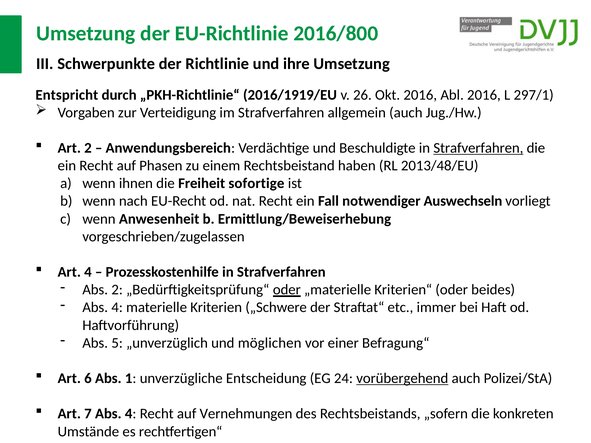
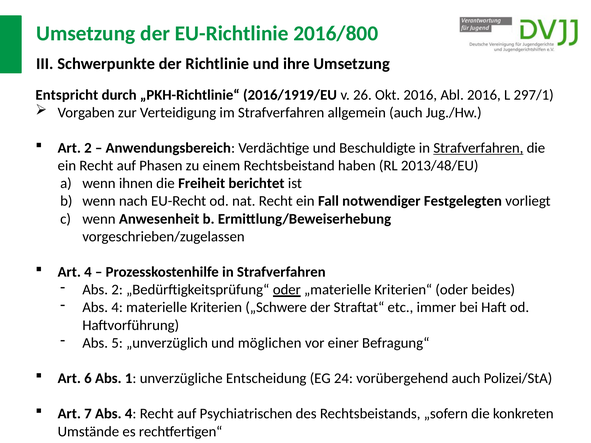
sofortige: sofortige -> berichtet
Auswechseln: Auswechseln -> Festgelegten
vorübergehend underline: present -> none
Vernehmungen: Vernehmungen -> Psychiatrischen
